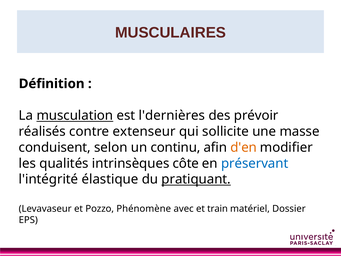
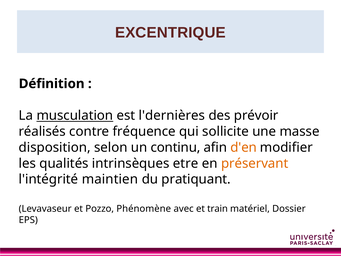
MUSCULAIRES: MUSCULAIRES -> EXCENTRIQUE
extenseur: extenseur -> fréquence
conduisent: conduisent -> disposition
côte: côte -> etre
préservant colour: blue -> orange
élastique: élastique -> maintien
pratiquant underline: present -> none
